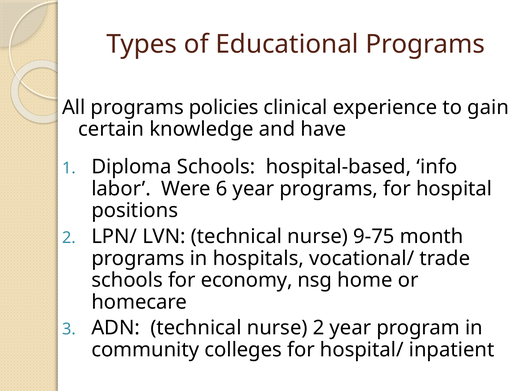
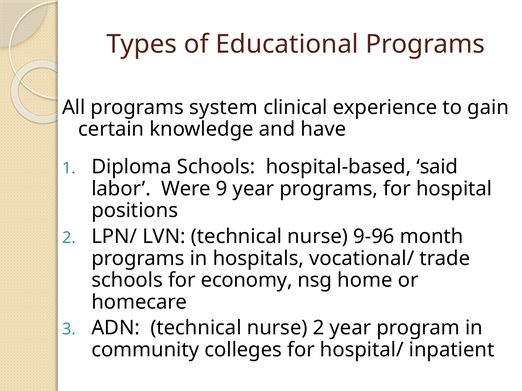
policies: policies -> system
info: info -> said
6: 6 -> 9
9-75: 9-75 -> 9-96
